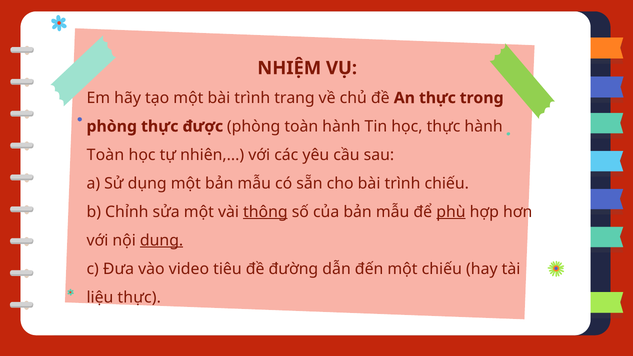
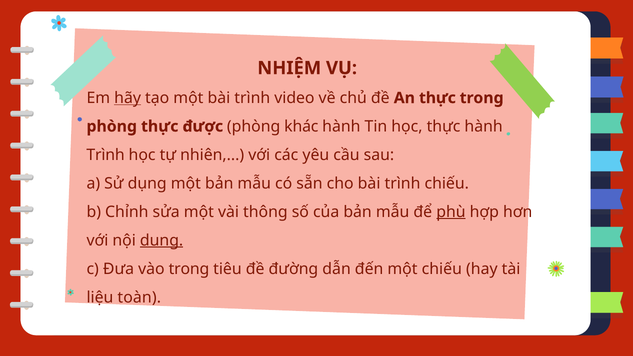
hãy underline: none -> present
trang: trang -> video
phòng toàn: toàn -> khác
Toàn at (105, 155): Toàn -> Trình
thông underline: present -> none
vào video: video -> trong
liệu thực: thực -> toàn
